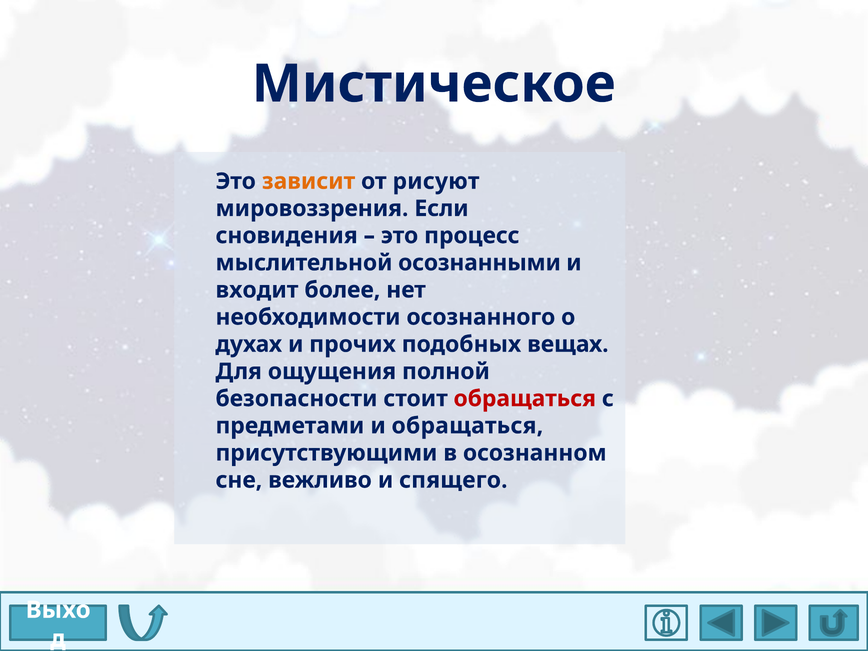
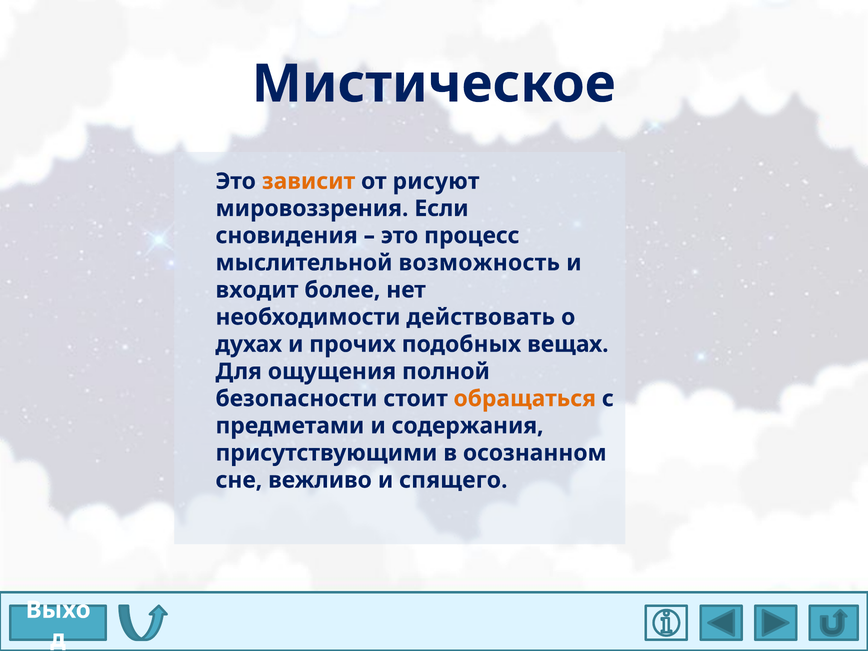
осознанными: осознанными -> возможность
осознанного: осознанного -> действовать
обращаться at (525, 399) colour: red -> orange
и обращаться: обращаться -> содержания
